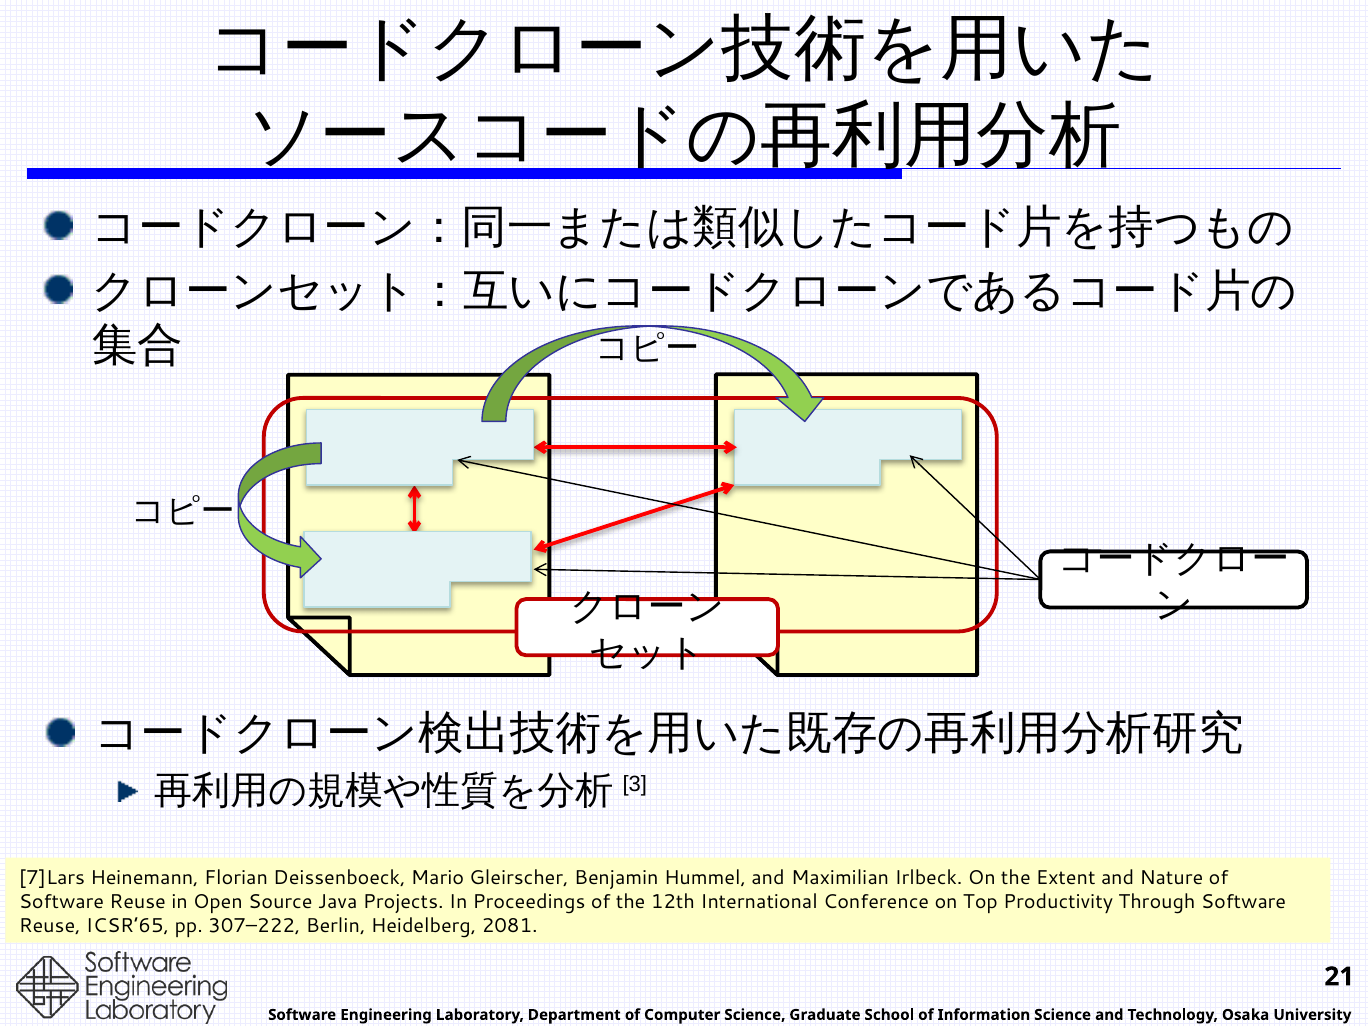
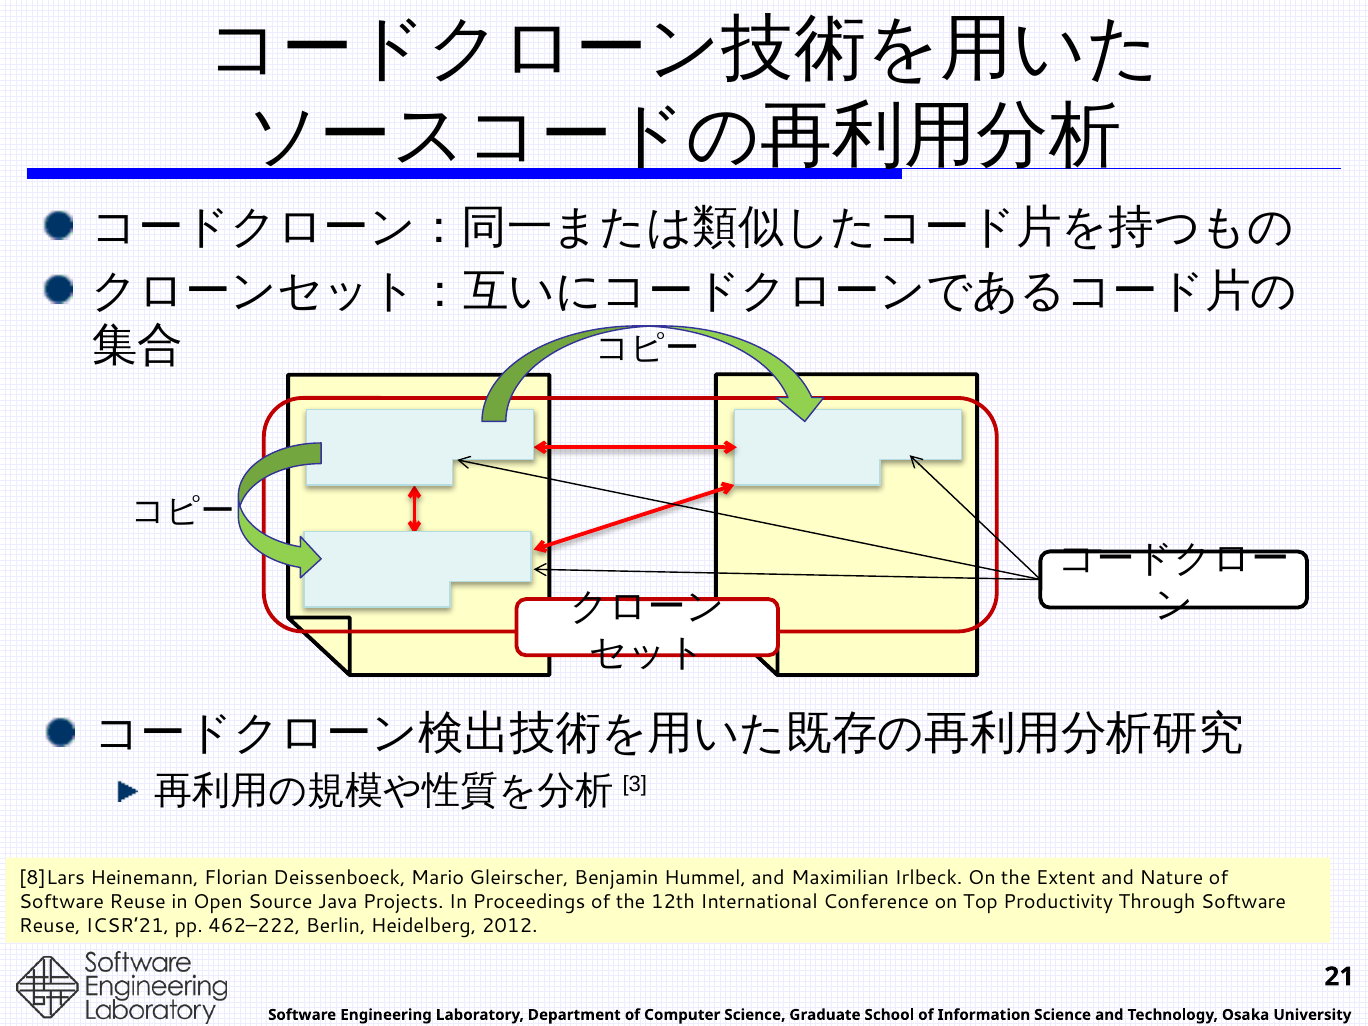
7]Lars: 7]Lars -> 8]Lars
ICSR’65: ICSR’65 -> ICSR’21
307–222: 307–222 -> 462–222
2081: 2081 -> 2012
